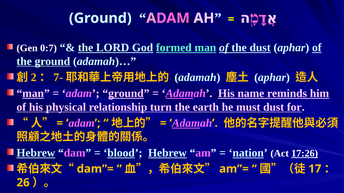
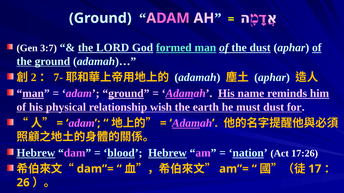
0:7: 0:7 -> 3:7
turn: turn -> wish
17:26 underline: present -> none
